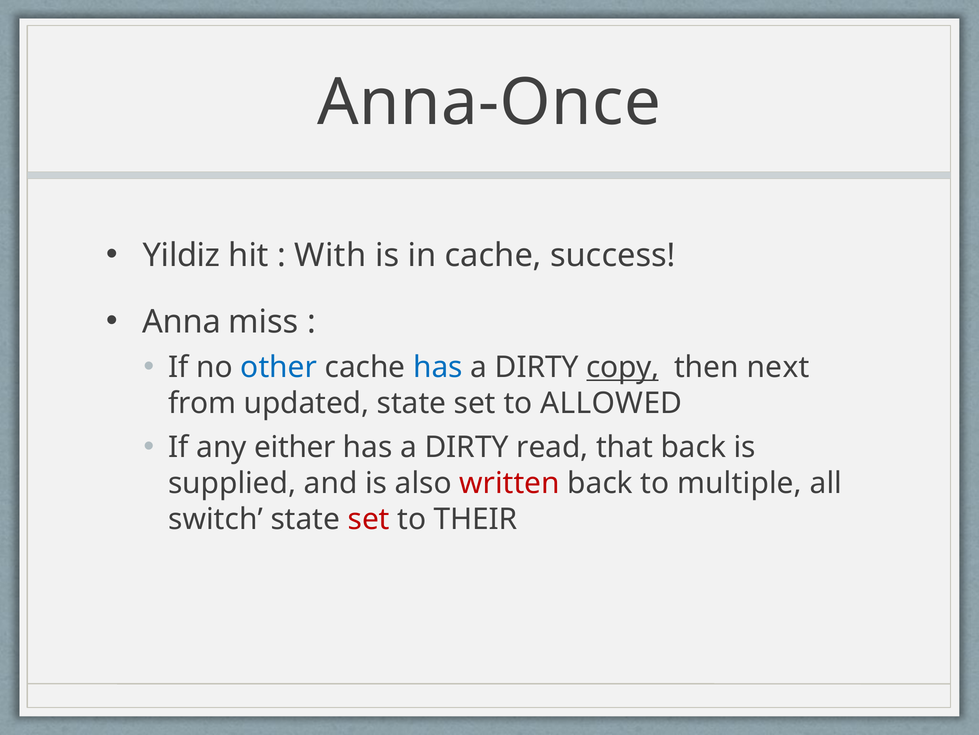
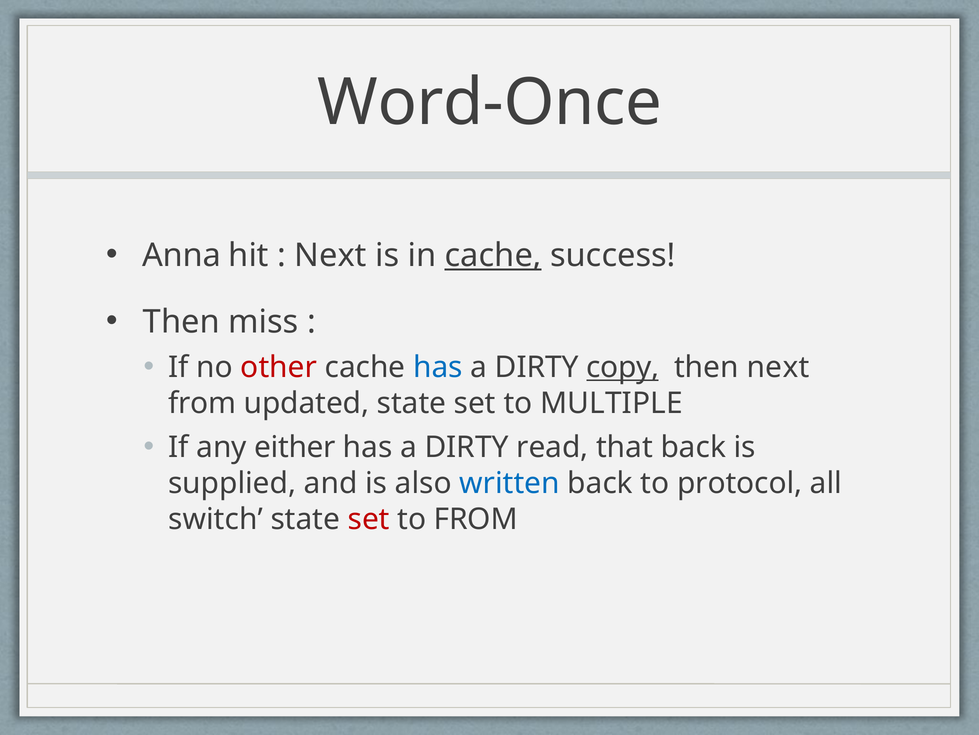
Anna-Once: Anna-Once -> Word-Once
Yildiz: Yildiz -> Anna
With at (330, 255): With -> Next
cache at (493, 255) underline: none -> present
Anna at (182, 322): Anna -> Then
other colour: blue -> red
ALLOWED: ALLOWED -> MULTIPLE
written colour: red -> blue
multiple: multiple -> protocol
to THEIR: THEIR -> FROM
